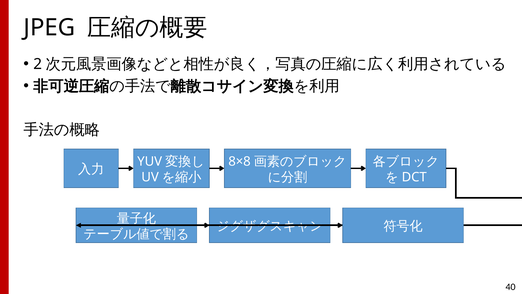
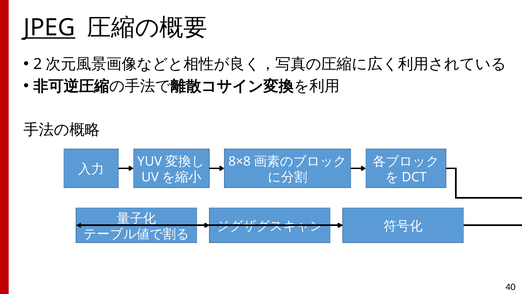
JPEG underline: none -> present
